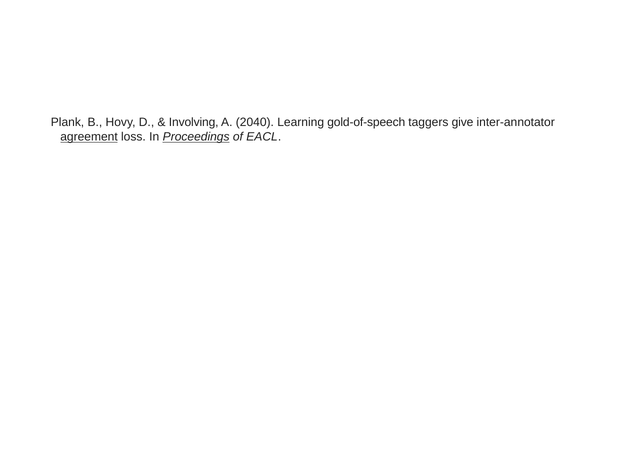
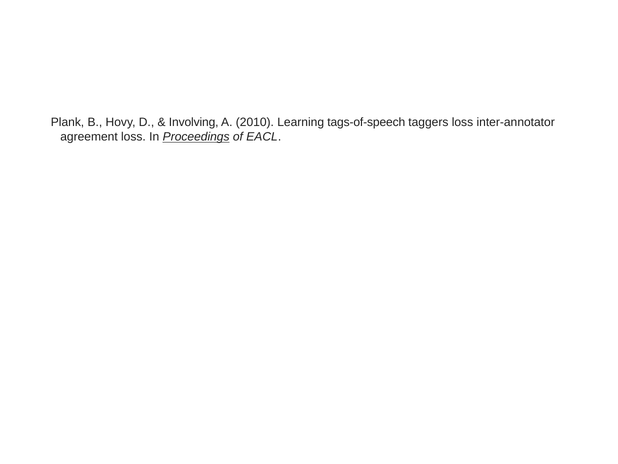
2040: 2040 -> 2010
gold-of-speech: gold-of-speech -> tags-of-speech
taggers give: give -> loss
agreement underline: present -> none
